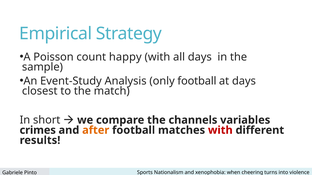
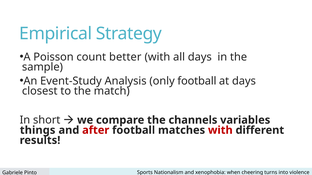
happy: happy -> better
crimes: crimes -> things
after colour: orange -> red
